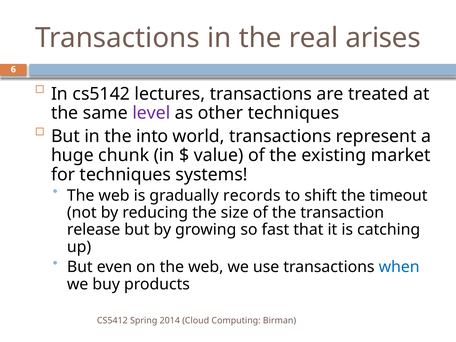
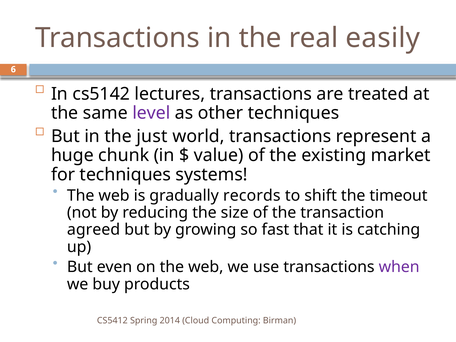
arises: arises -> easily
into: into -> just
release: release -> agreed
when colour: blue -> purple
